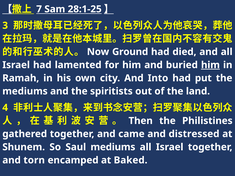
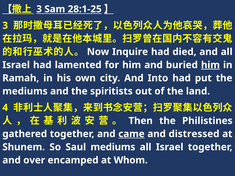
7 at (39, 9): 7 -> 3
Ground: Ground -> Inquire
came underline: none -> present
torn: torn -> over
Baked: Baked -> Whom
